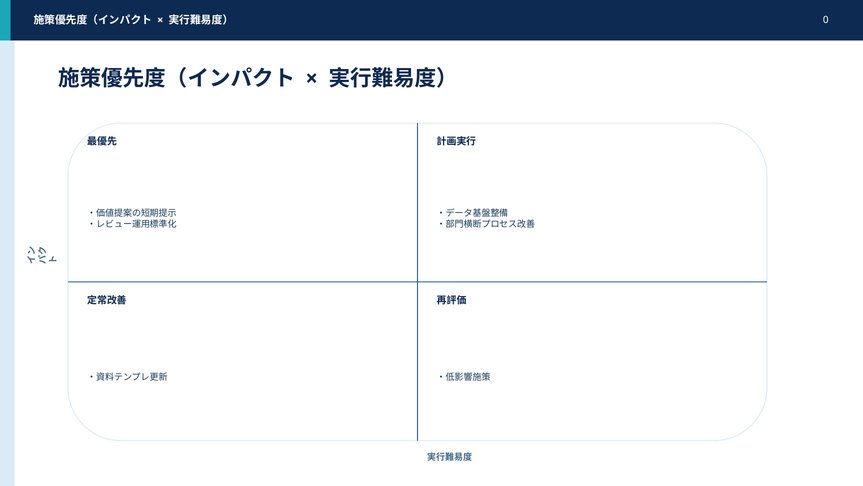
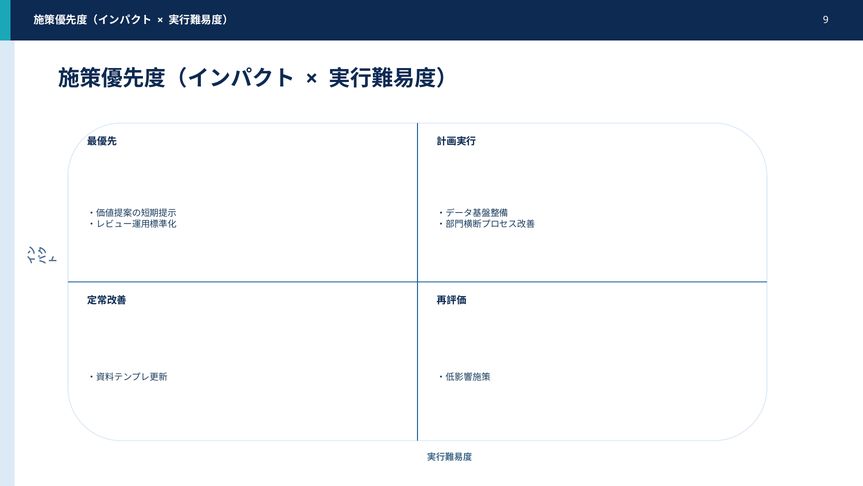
0: 0 -> 9
